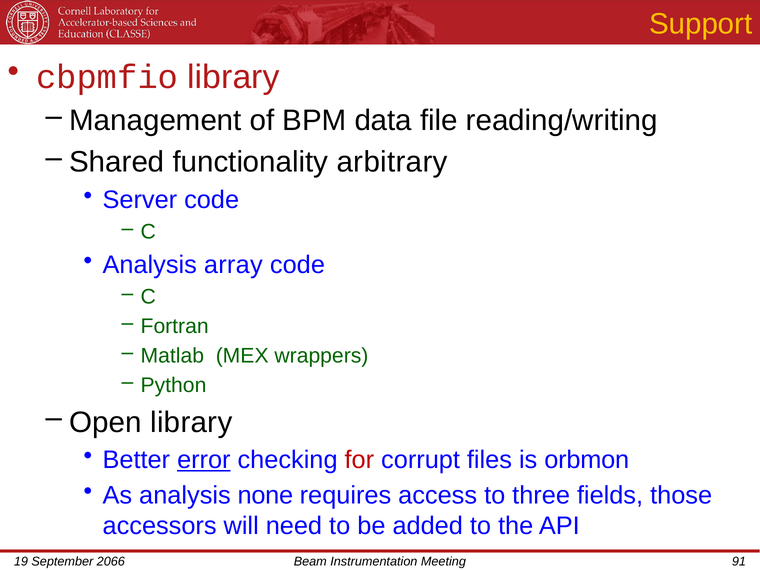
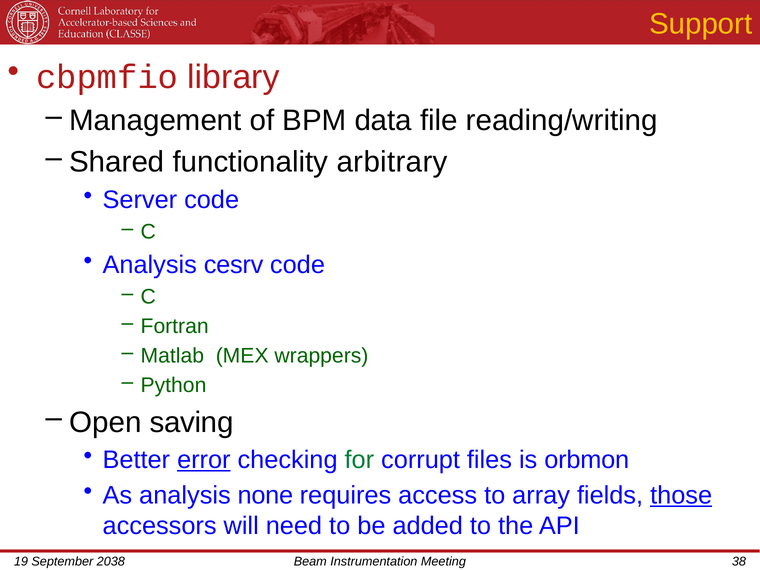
array: array -> cesrv
Open library: library -> saving
for colour: red -> green
three: three -> array
those underline: none -> present
2066: 2066 -> 2038
91: 91 -> 38
